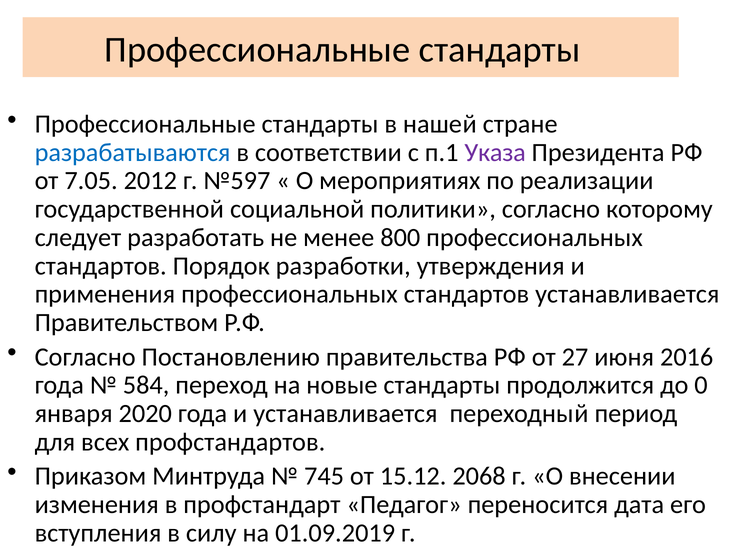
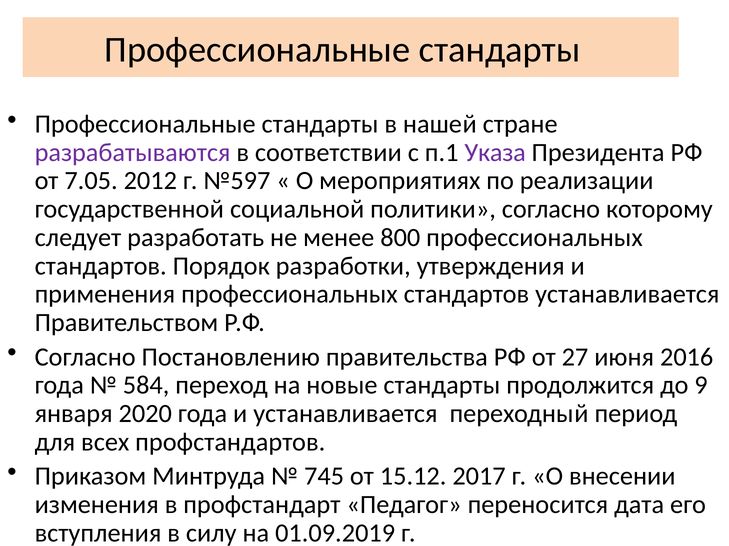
разрабатываются colour: blue -> purple
0: 0 -> 9
2068: 2068 -> 2017
